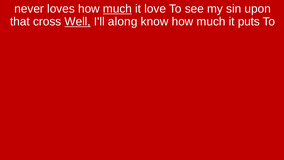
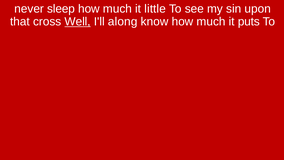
loves: loves -> sleep
much at (117, 9) underline: present -> none
love: love -> little
